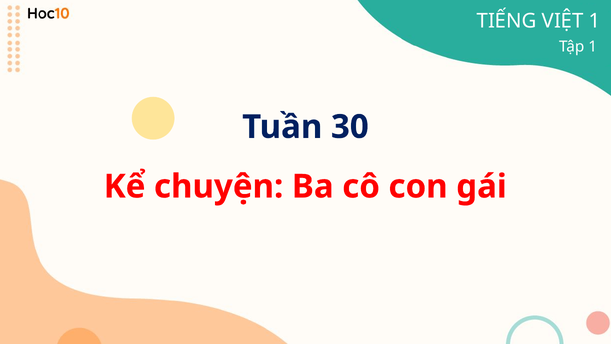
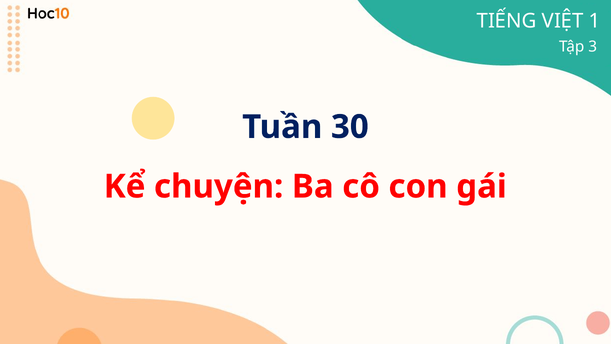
Tập 1: 1 -> 3
